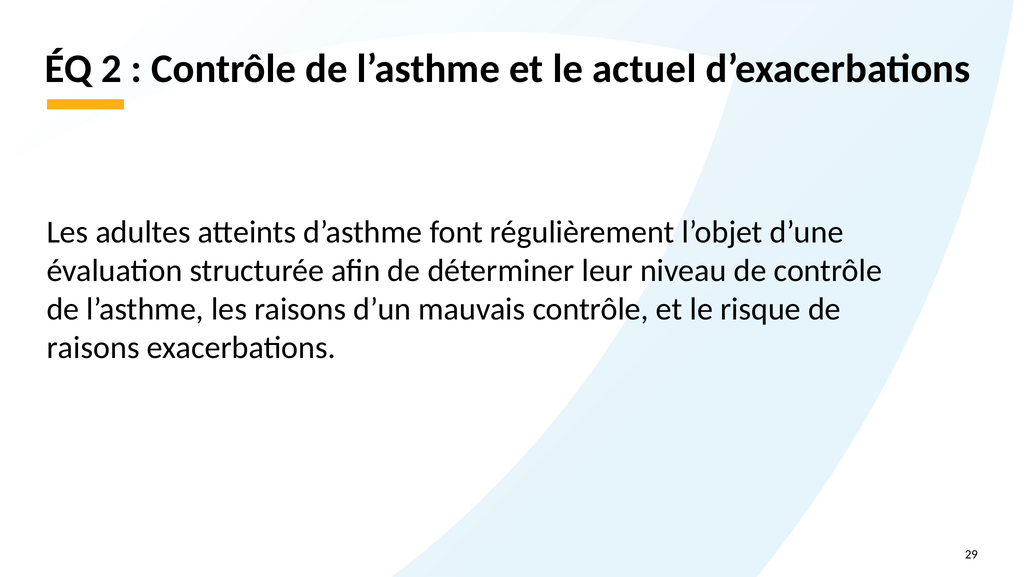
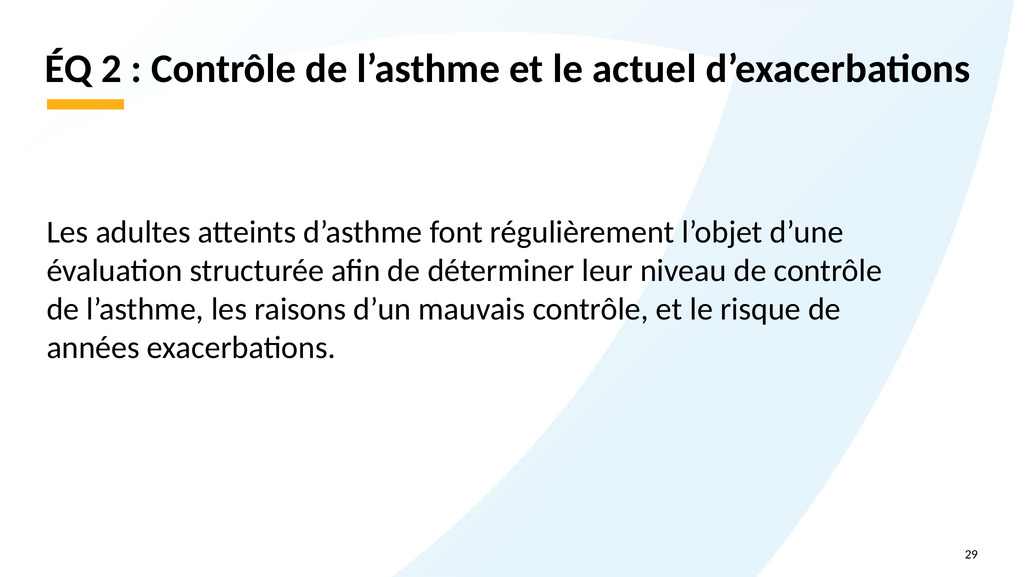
raisons at (93, 348): raisons -> années
